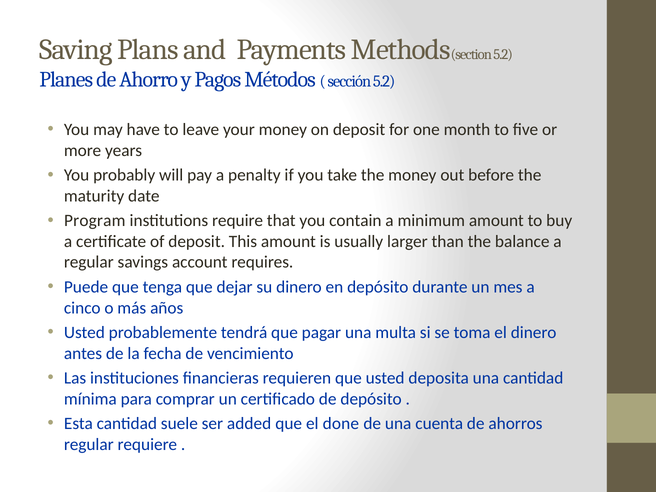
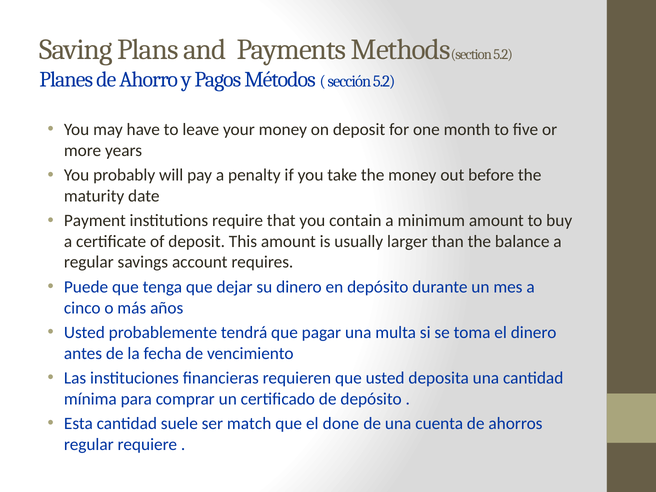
Program: Program -> Payment
added: added -> match
